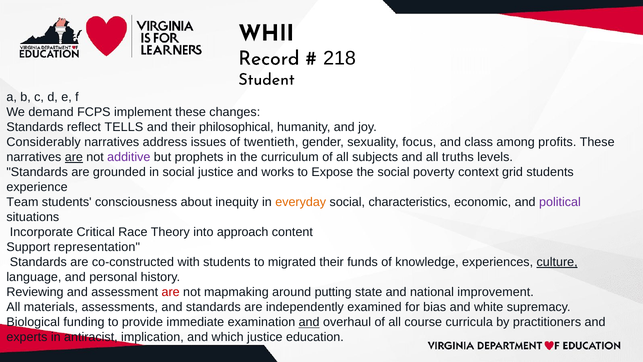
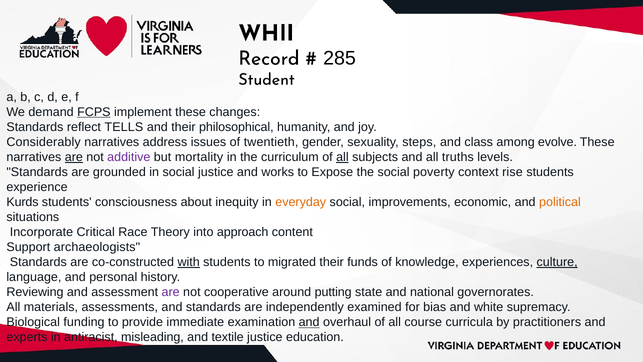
218: 218 -> 285
FCPS underline: none -> present
focus: focus -> steps
profits: profits -> evolve
prophets: prophets -> mortality
all at (342, 157) underline: none -> present
grid: grid -> rise
Team: Team -> Kurds
characteristics: characteristics -> improvements
political colour: purple -> orange
representation: representation -> archaeologists
with underline: none -> present
are at (171, 292) colour: red -> purple
mapmaking: mapmaking -> cooperative
improvement: improvement -> governorates
implication: implication -> misleading
which: which -> textile
